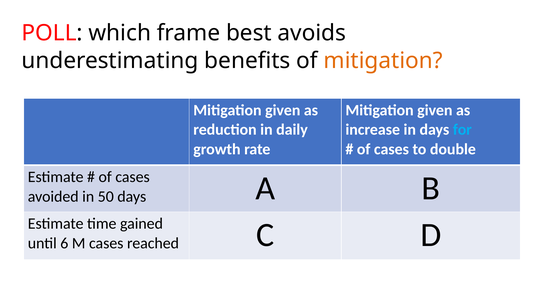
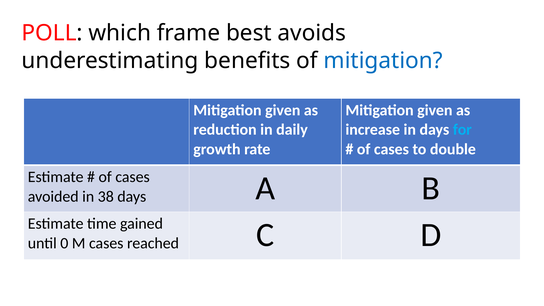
mitigation at (383, 61) colour: orange -> blue
50: 50 -> 38
6: 6 -> 0
